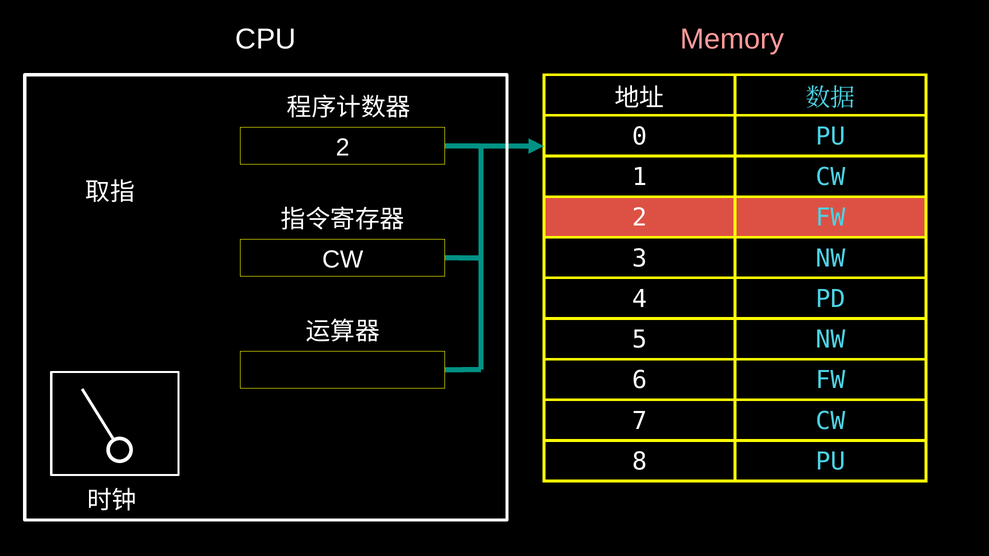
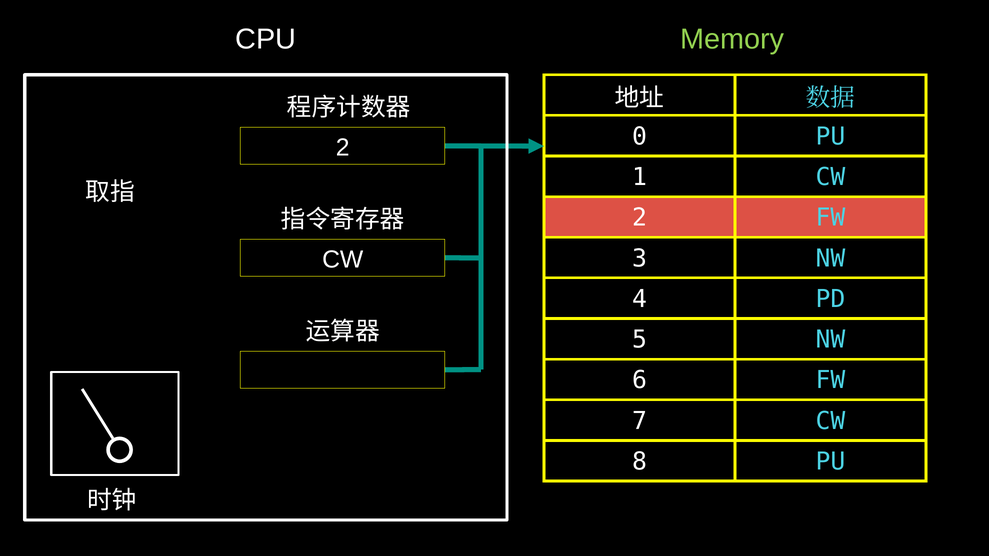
Memory colour: pink -> light green
